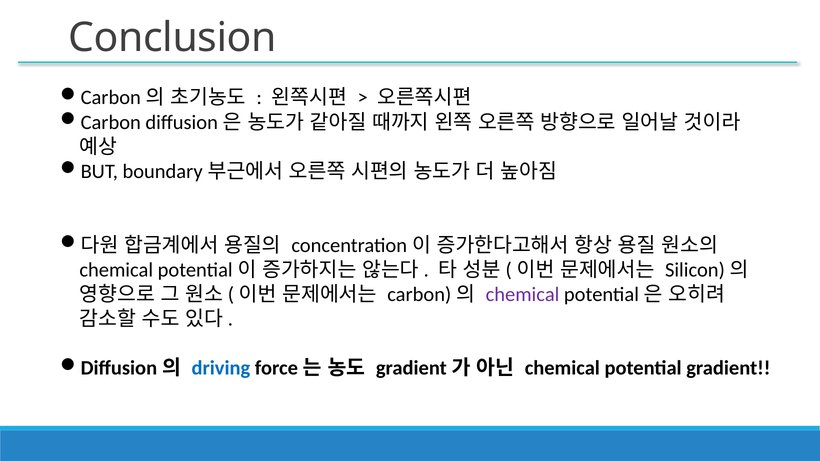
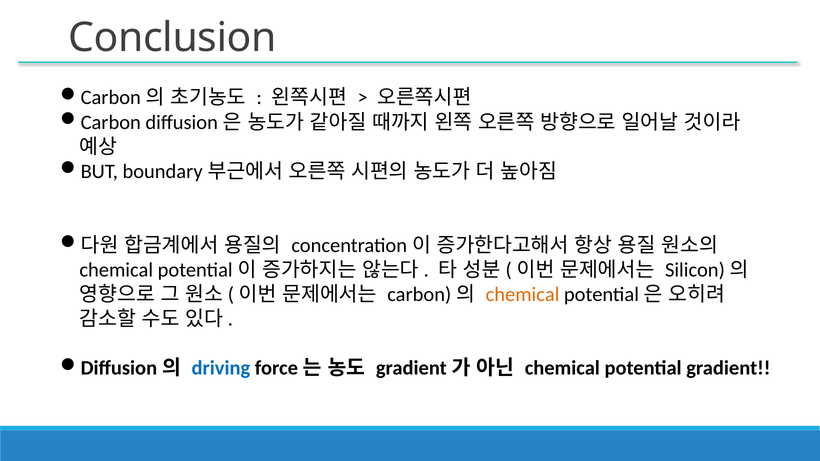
chemical at (523, 295) colour: purple -> orange
